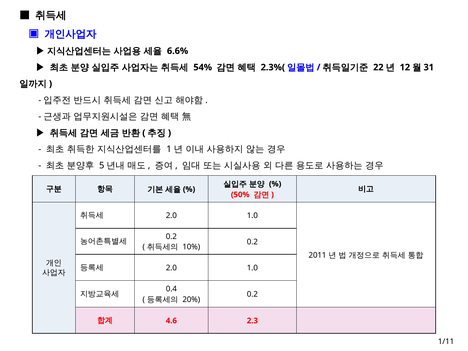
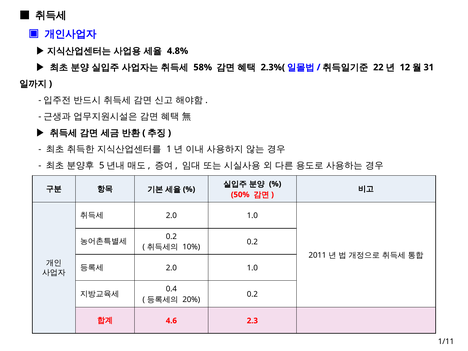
6.6%: 6.6% -> 4.8%
54%: 54% -> 58%
